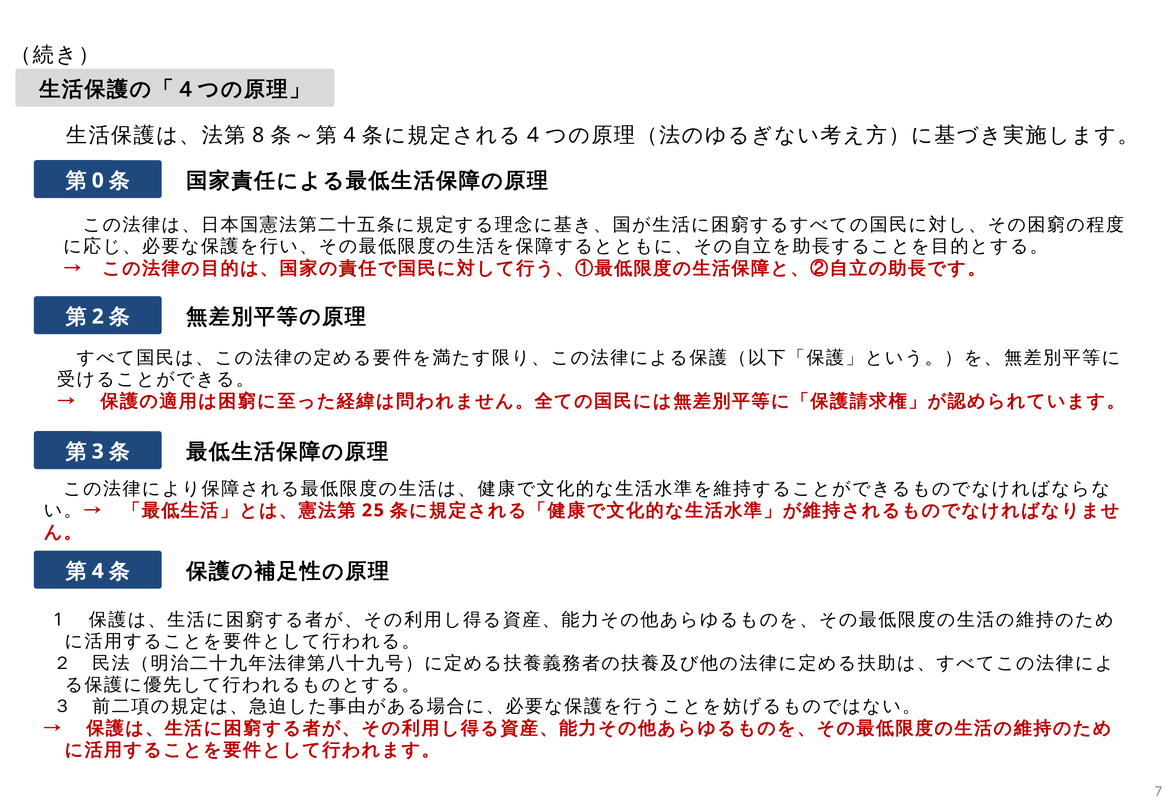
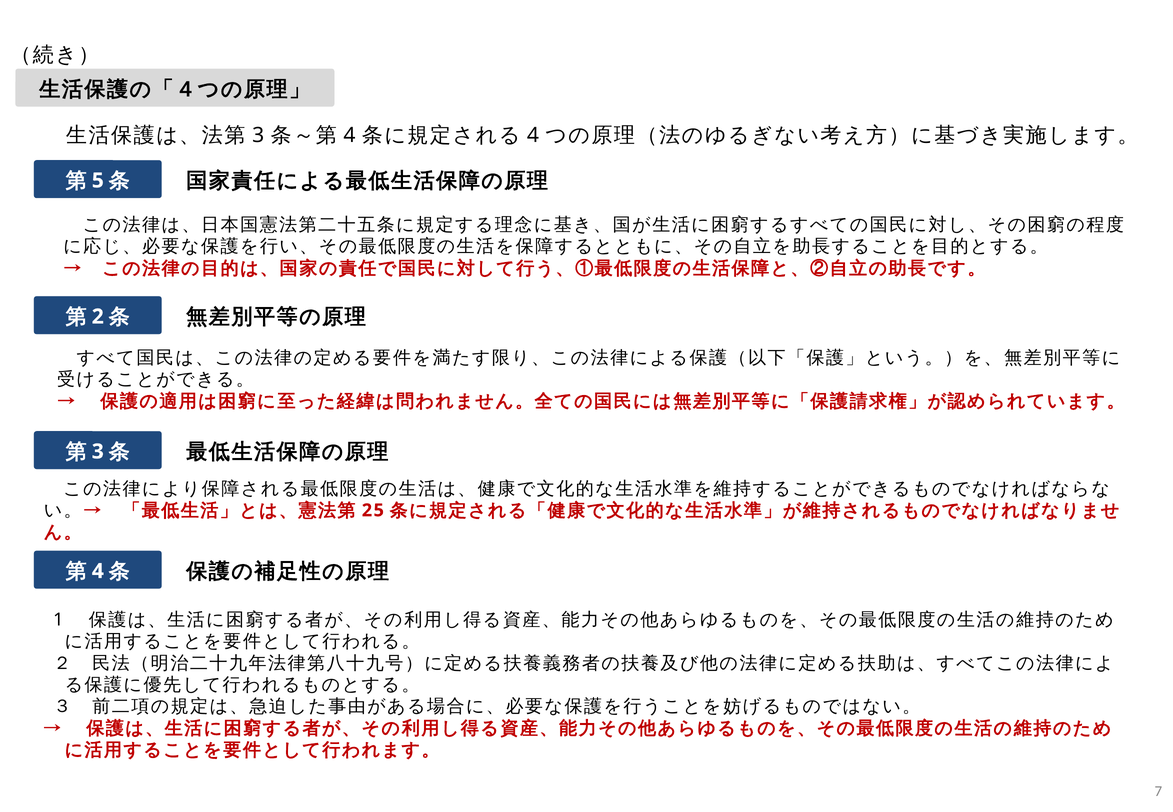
8 at (258, 135): 8 -> 3
0: 0 -> 5
